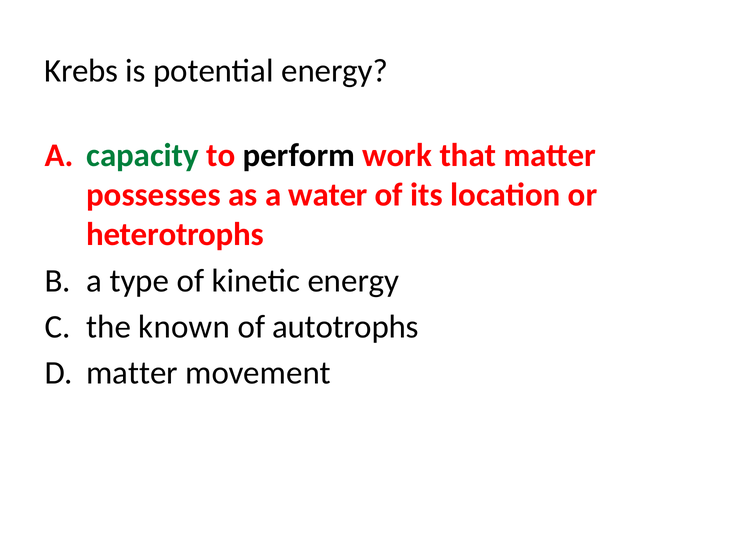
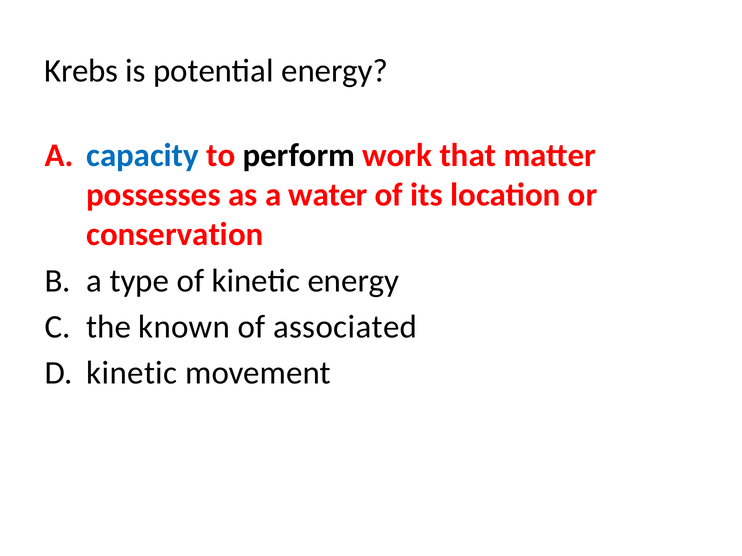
capacity colour: green -> blue
heterotrophs: heterotrophs -> conservation
autotrophs: autotrophs -> associated
matter at (132, 373): matter -> kinetic
